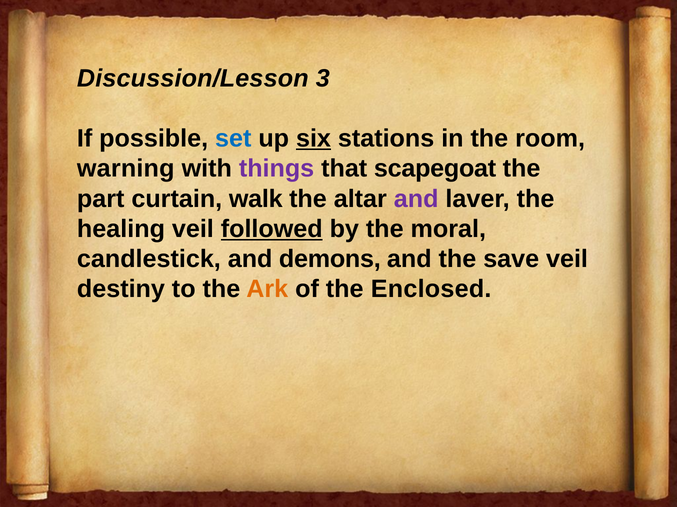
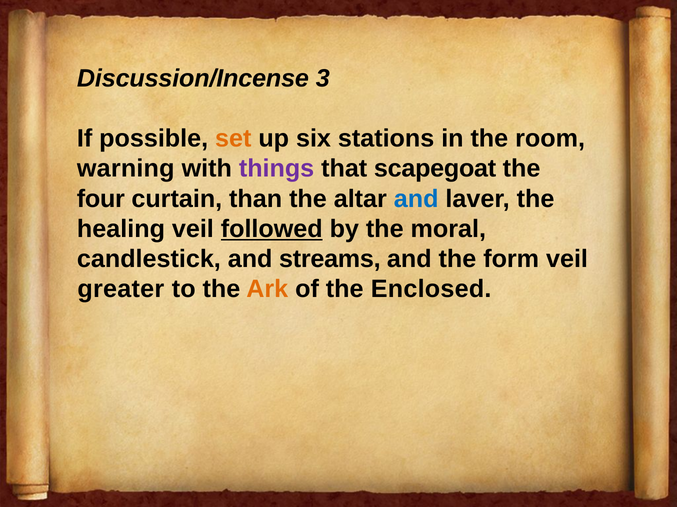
Discussion/Lesson: Discussion/Lesson -> Discussion/Incense
set colour: blue -> orange
six underline: present -> none
part: part -> four
walk: walk -> than
and at (416, 199) colour: purple -> blue
demons: demons -> streams
save: save -> form
destiny: destiny -> greater
